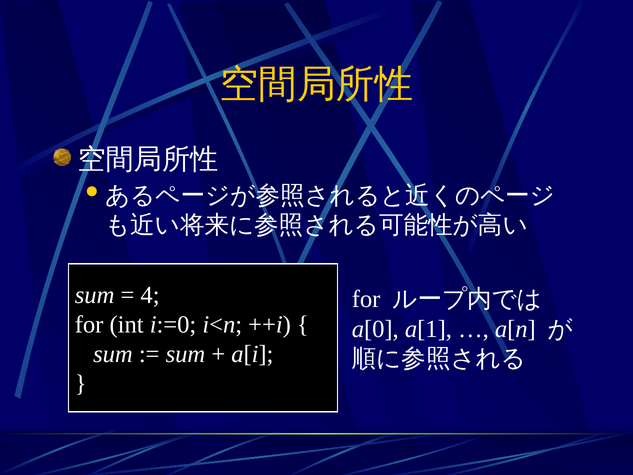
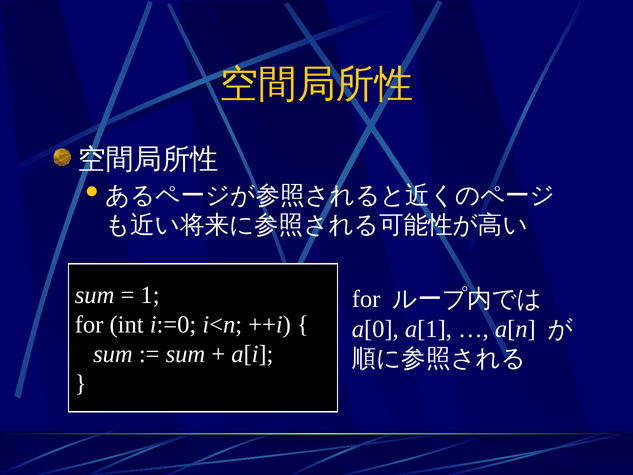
4: 4 -> 1
